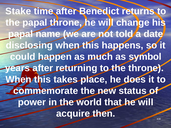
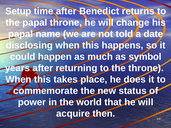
Stake: Stake -> Setup
